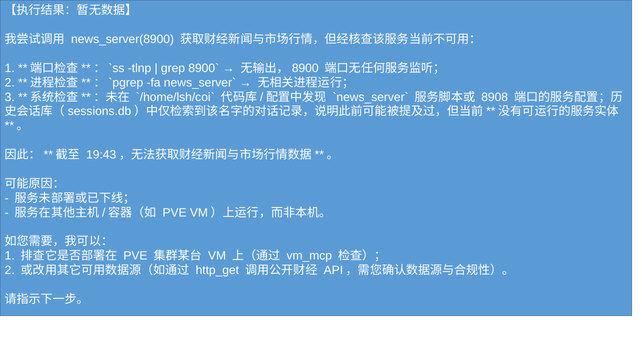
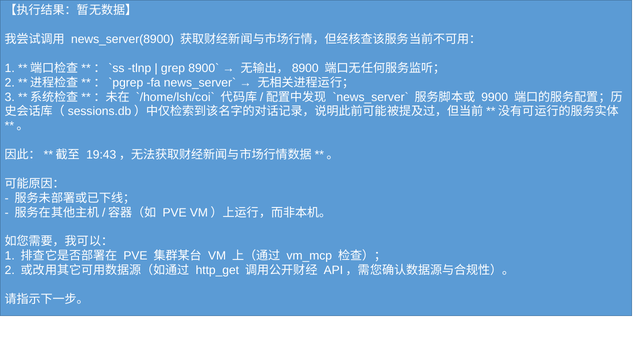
8908: 8908 -> 9900
